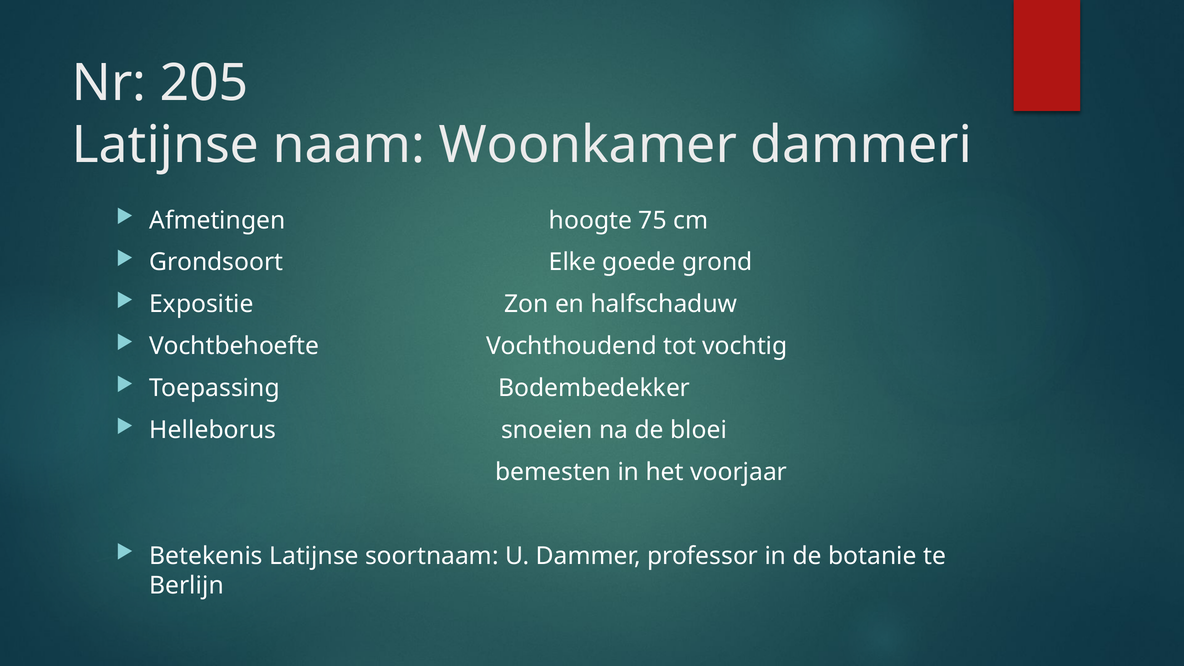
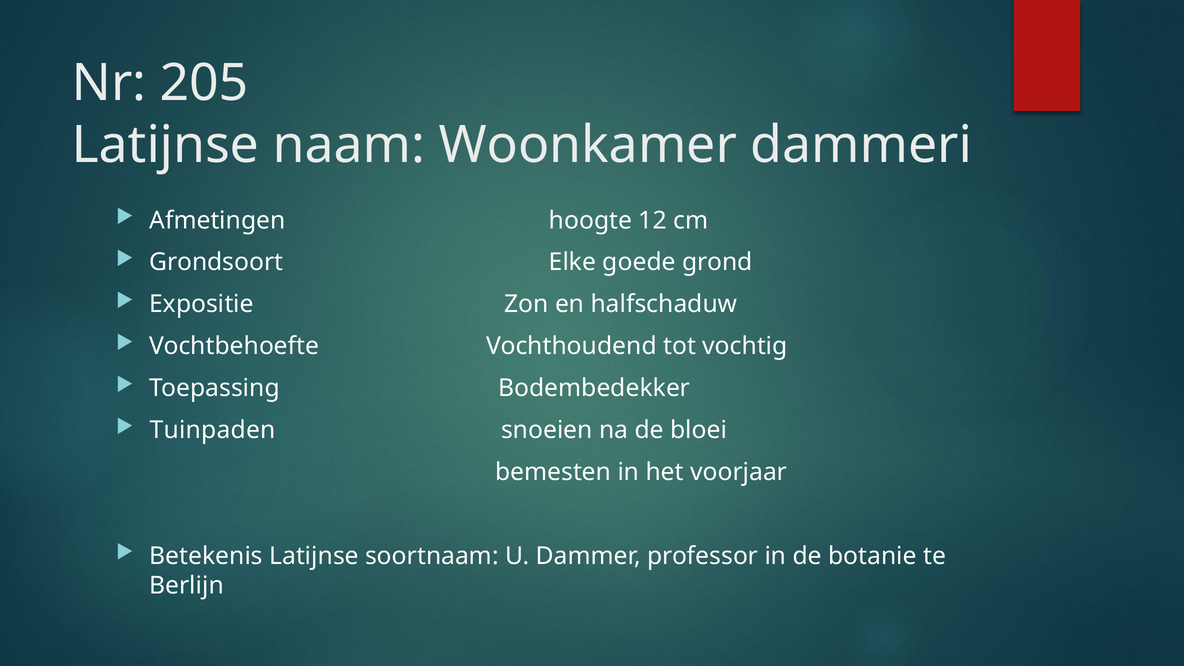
75: 75 -> 12
Helleborus: Helleborus -> Tuinpaden
